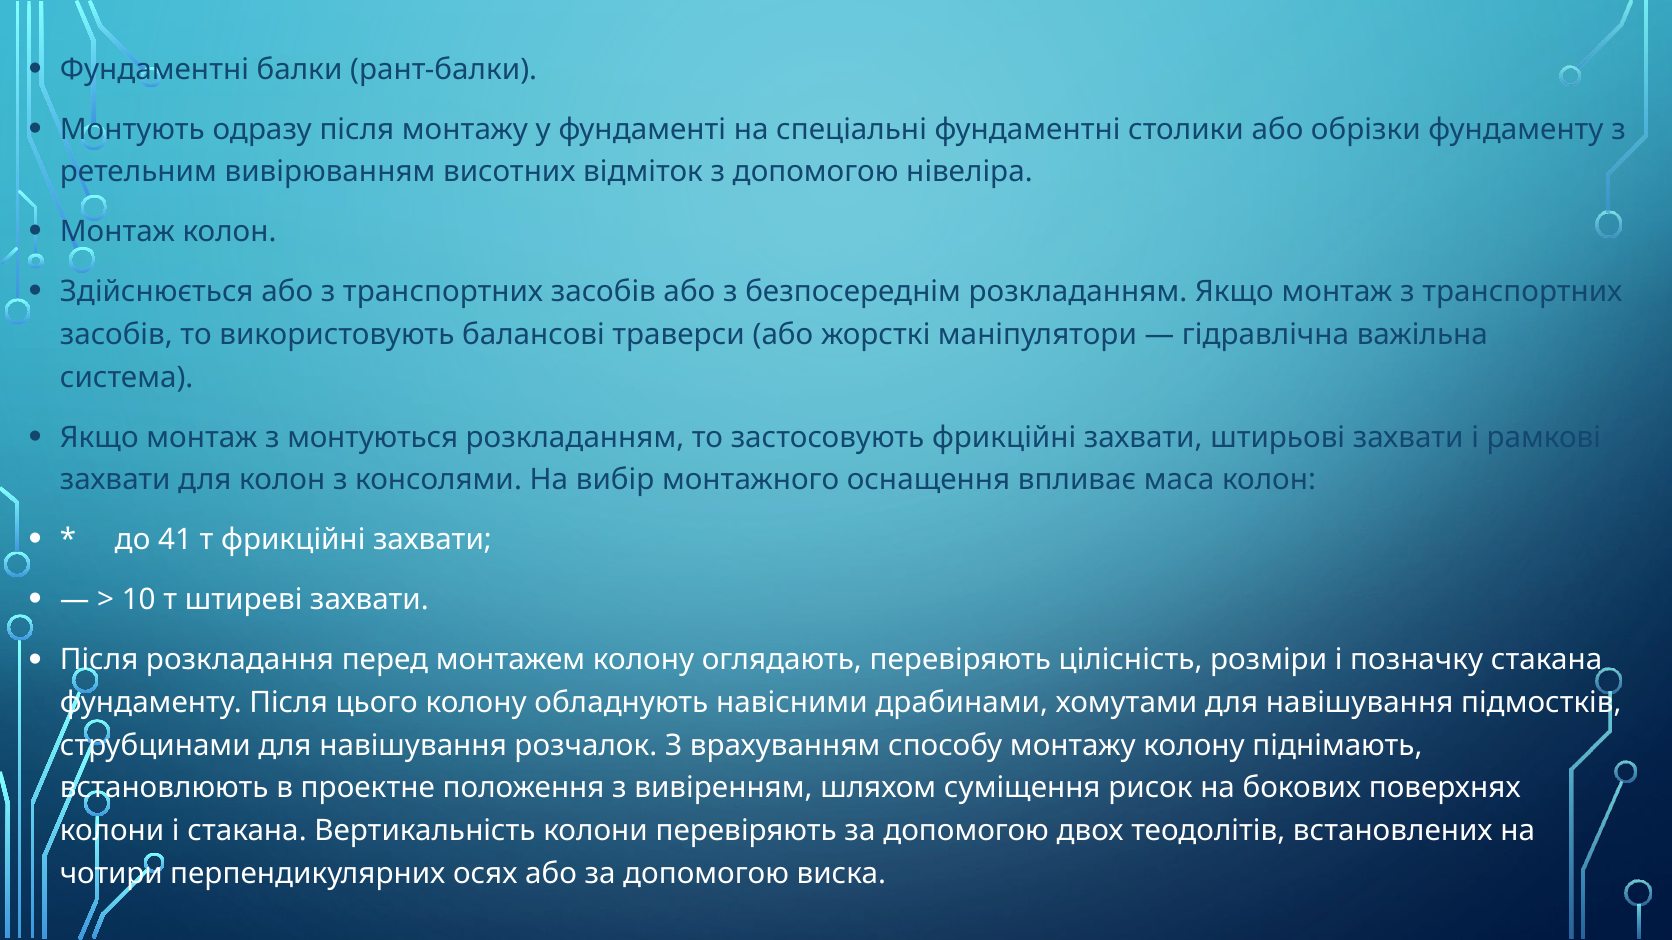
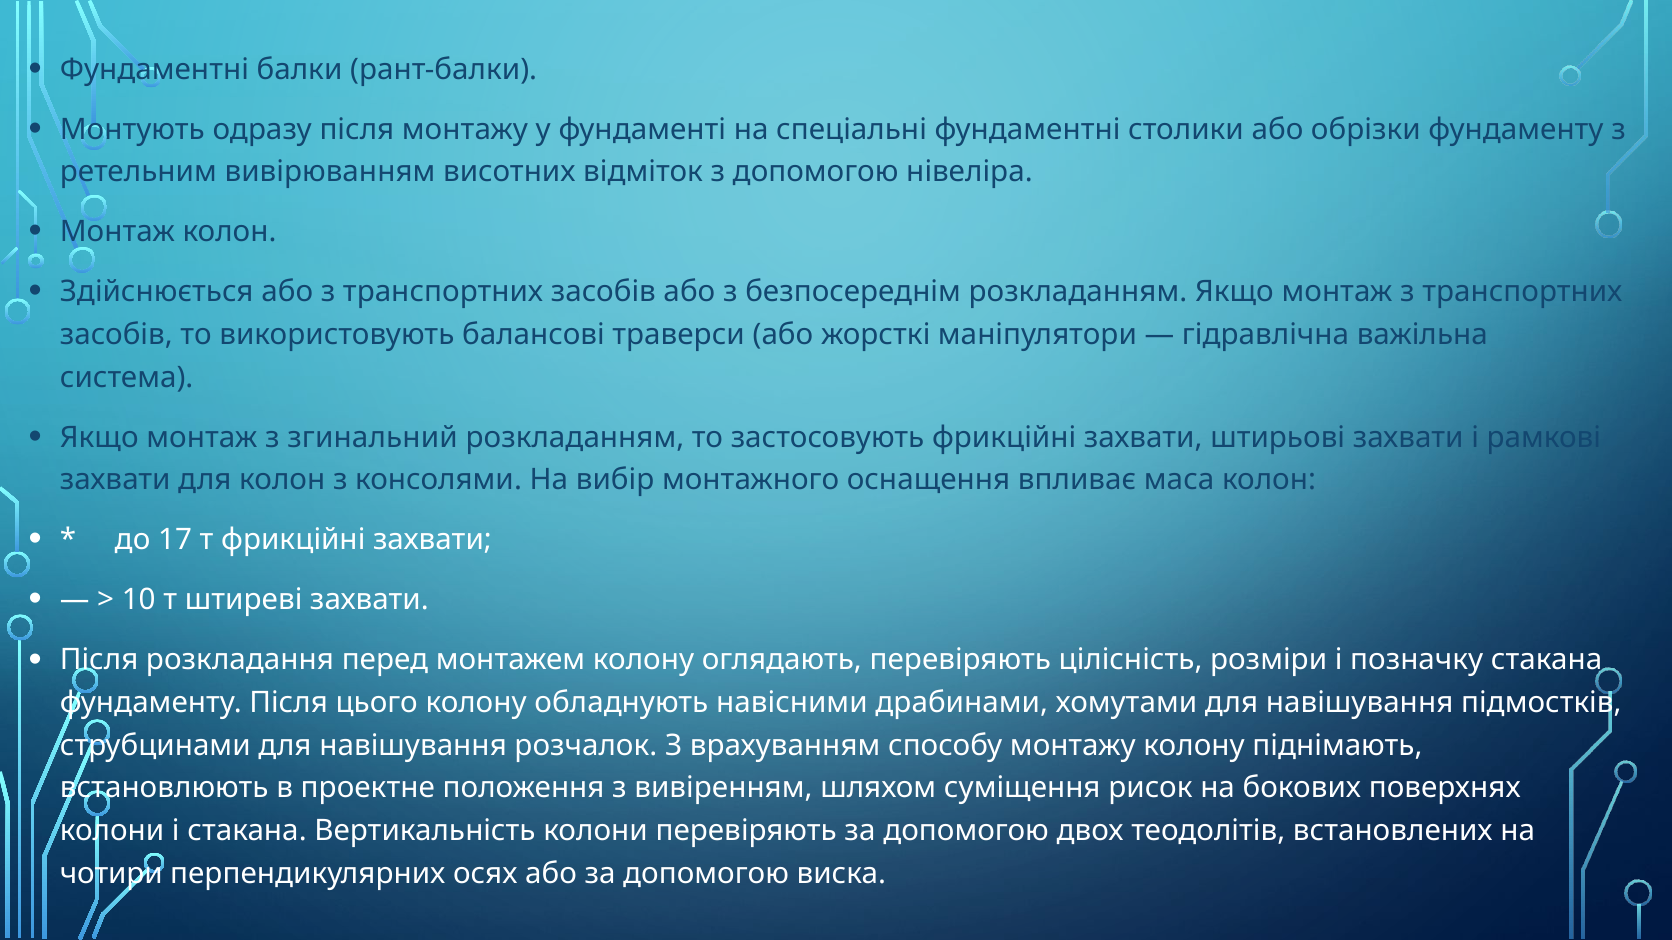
монтуються: монтуються -> згинальний
41: 41 -> 17
